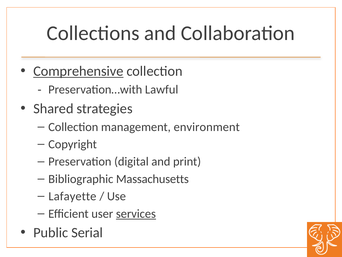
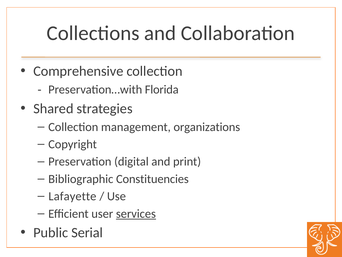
Comprehensive underline: present -> none
Lawful: Lawful -> Florida
environment: environment -> organizations
Massachusetts: Massachusetts -> Constituencies
